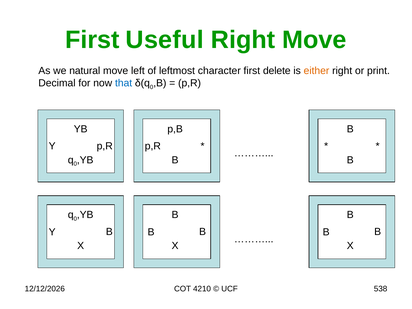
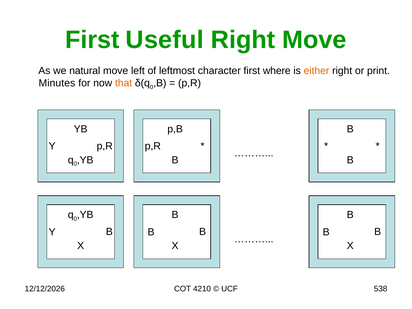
delete: delete -> where
Decimal: Decimal -> Minutes
that colour: blue -> orange
